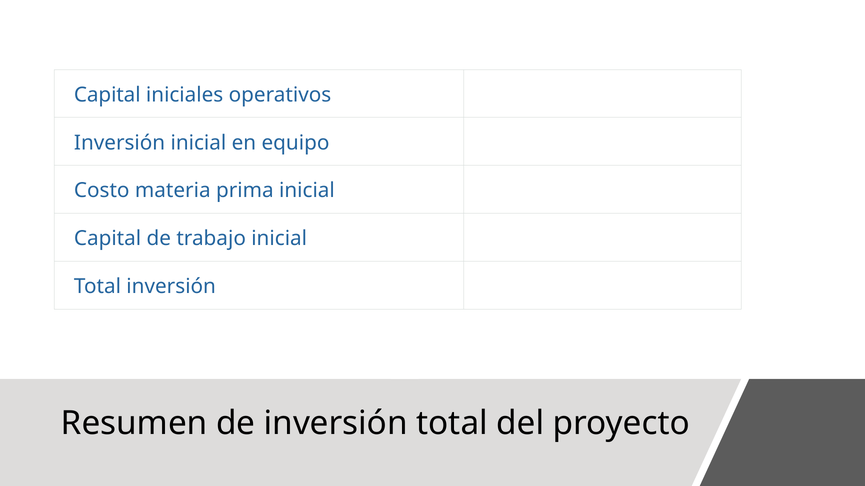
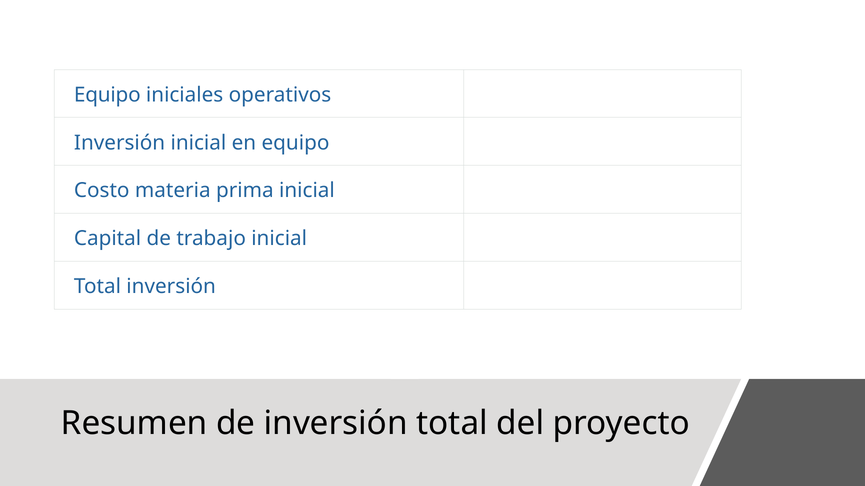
Capital at (107, 95): Capital -> Equipo
